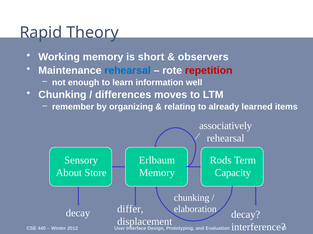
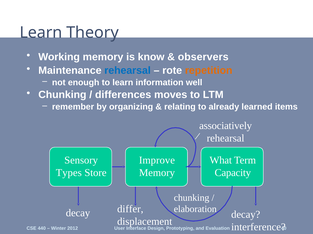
Rapid at (41, 33): Rapid -> Learn
short: short -> know
repetition colour: red -> orange
Erlbaum: Erlbaum -> Improve
Rods: Rods -> What
About: About -> Types
